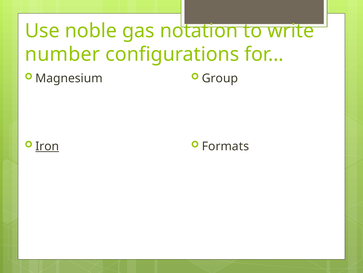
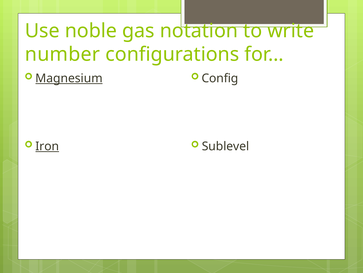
Magnesium underline: none -> present
Group: Group -> Config
Formats: Formats -> Sublevel
